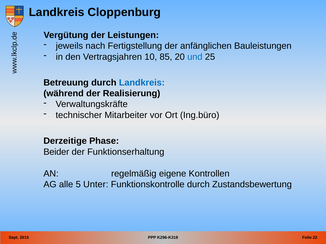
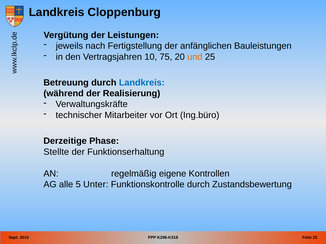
85: 85 -> 75
und colour: blue -> orange
Beider: Beider -> Stellte
